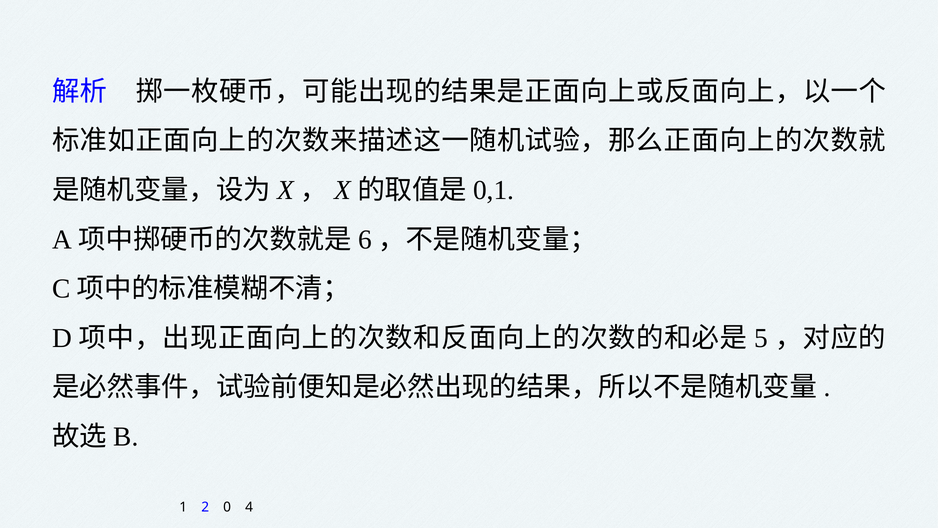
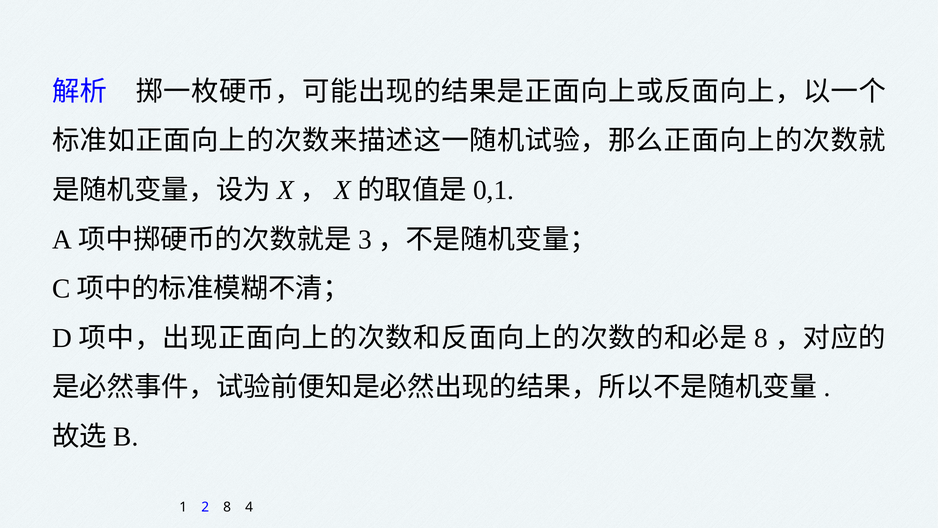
6: 6 -> 3
5 at (761, 338): 5 -> 8
2 0: 0 -> 8
